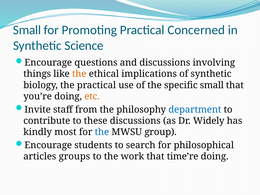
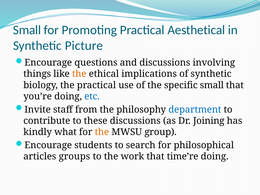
Concerned: Concerned -> Aesthetical
Science: Science -> Picture
etc colour: orange -> blue
Widely: Widely -> Joining
most: most -> what
the at (102, 132) colour: blue -> orange
